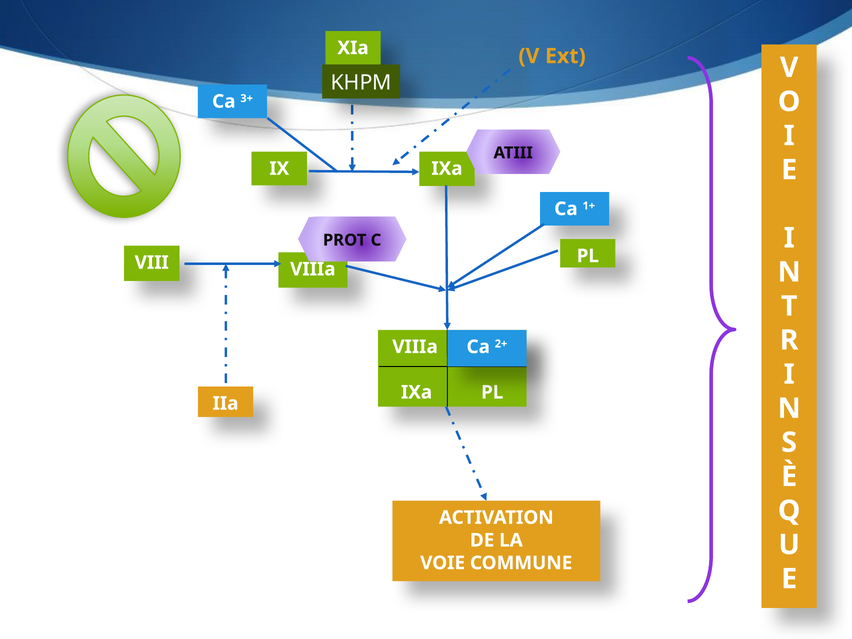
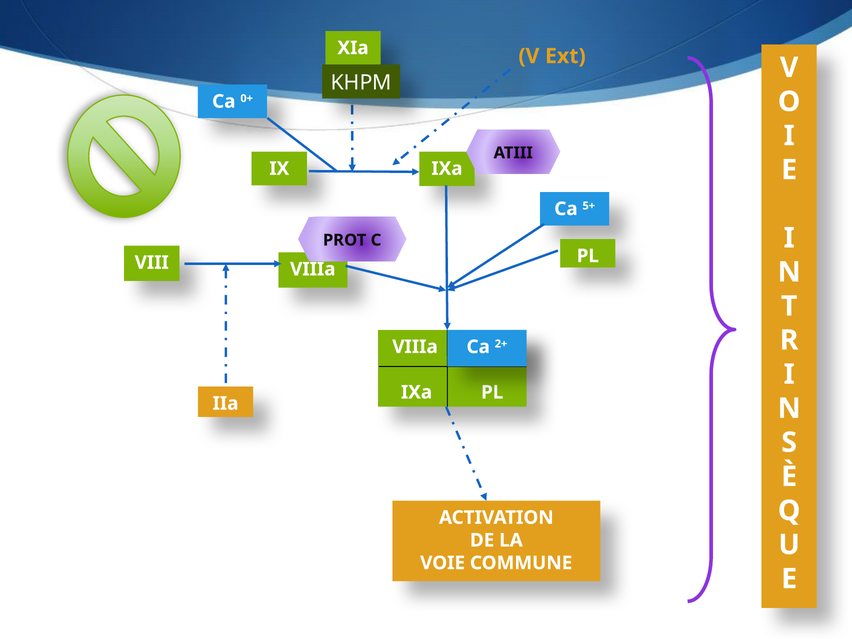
3+: 3+ -> 0+
1+: 1+ -> 5+
